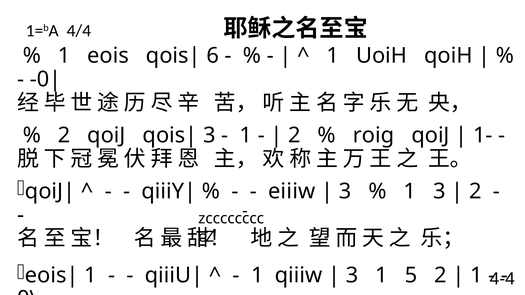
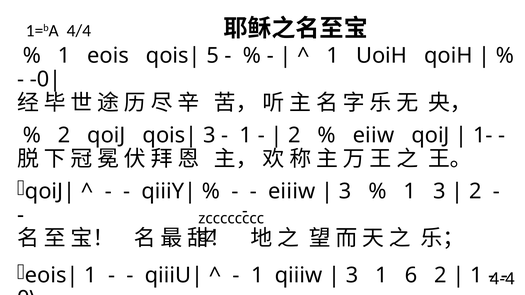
6: 6 -> 5
roig: roig -> eiiw
5: 5 -> 6
